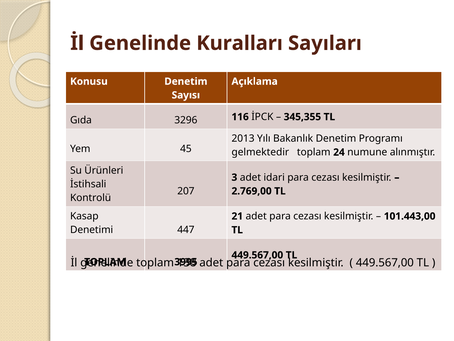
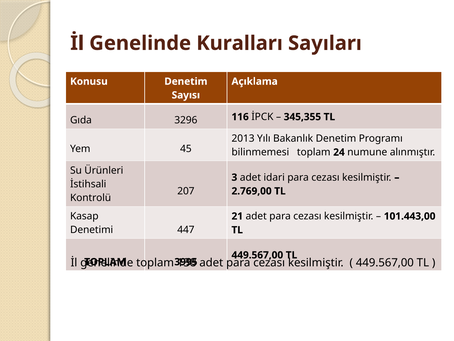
gelmektedir: gelmektedir -> bilinmemesi
